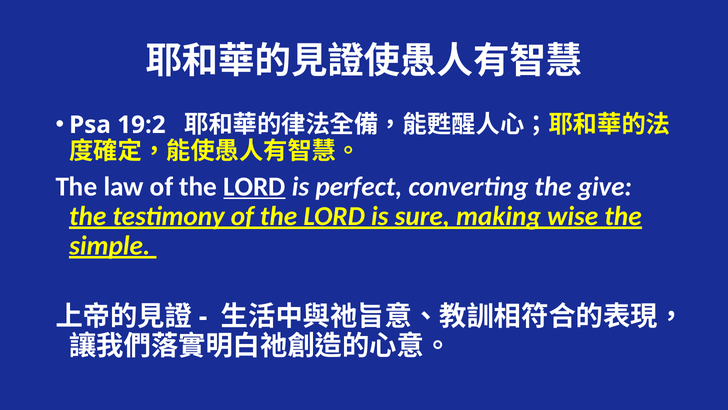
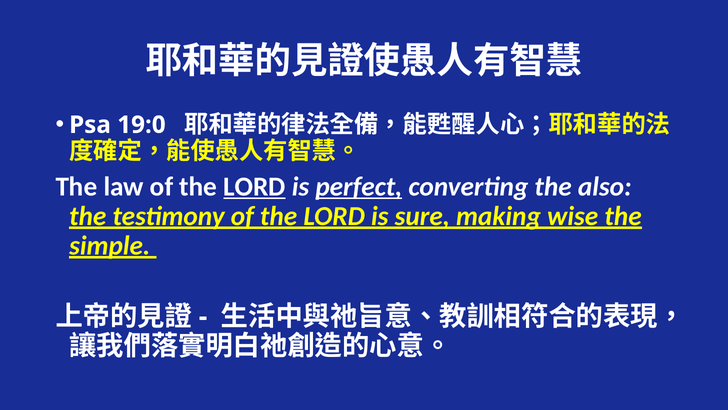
19:2: 19:2 -> 19:0
perfect underline: none -> present
give: give -> also
